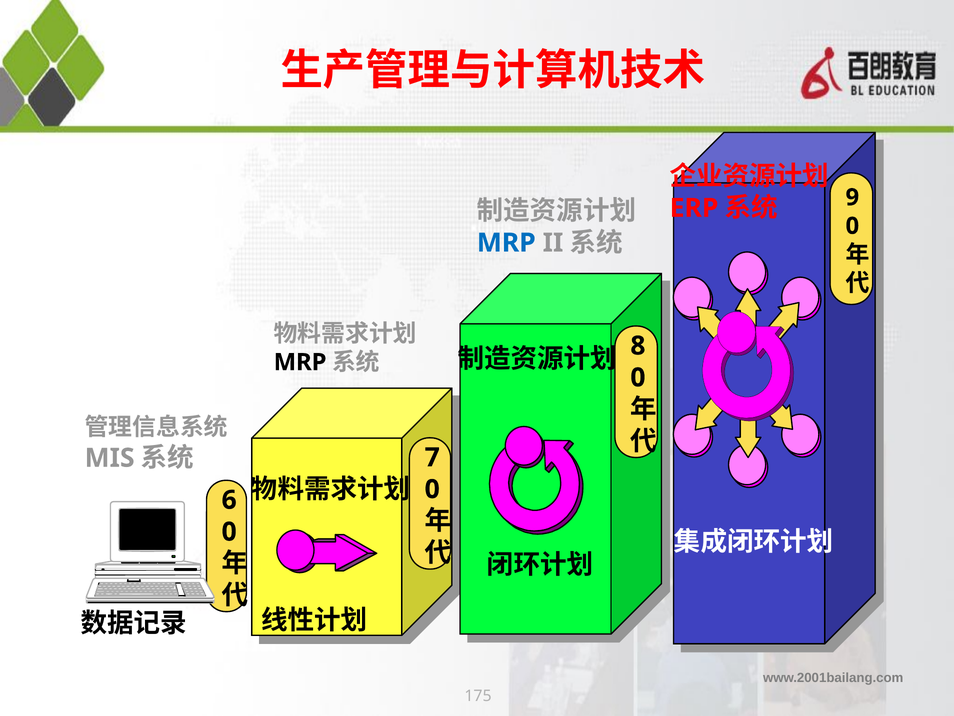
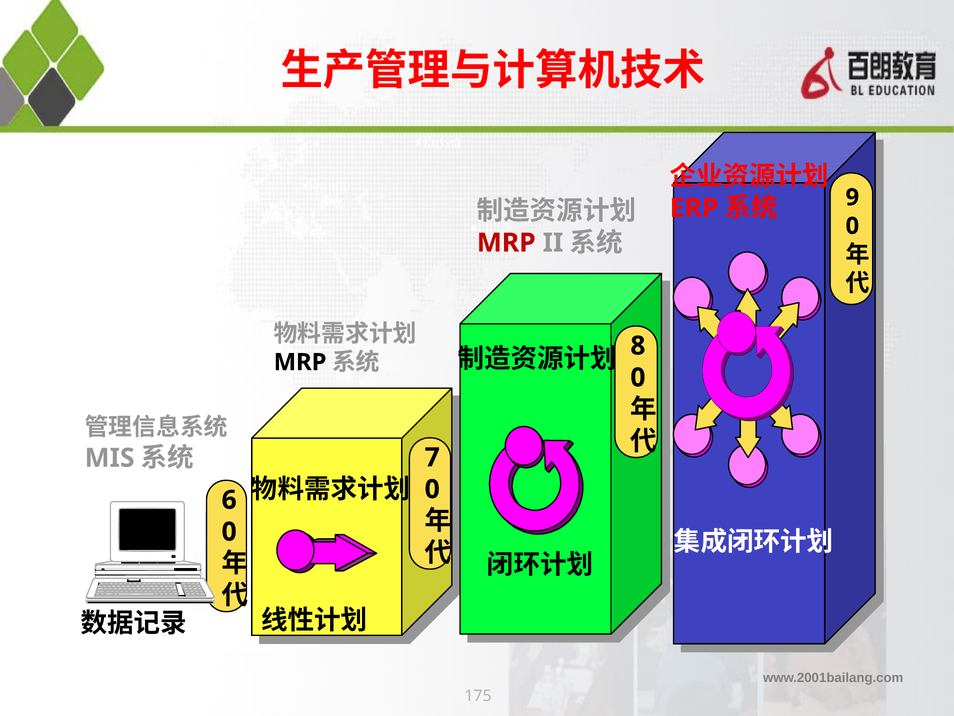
MRP at (506, 243) colour: blue -> red
